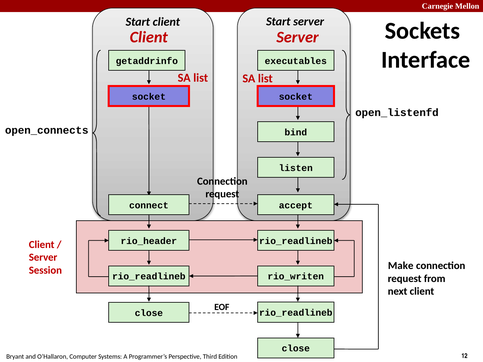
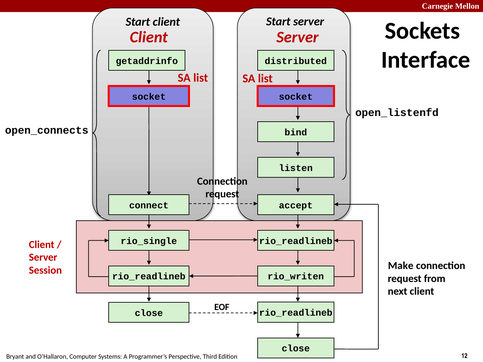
executables: executables -> distributed
rio_header: rio_header -> rio_single
